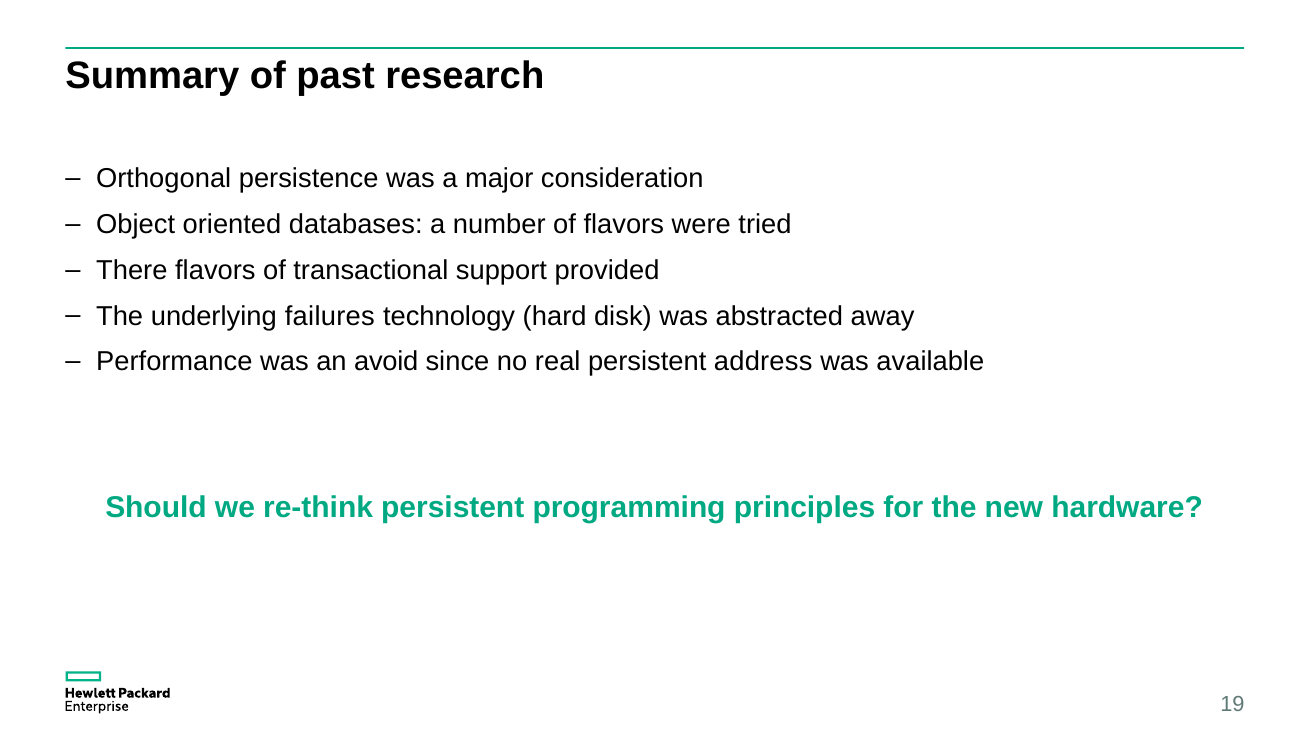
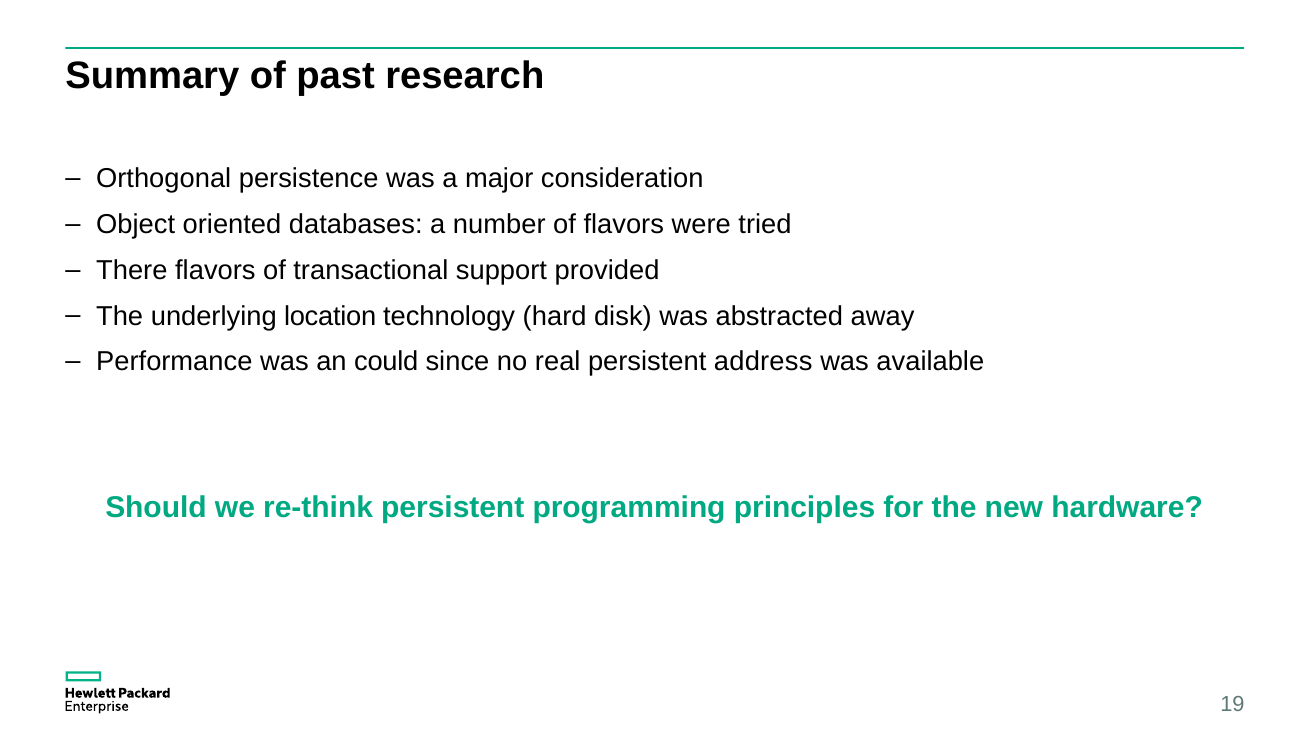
failures: failures -> location
avoid: avoid -> could
